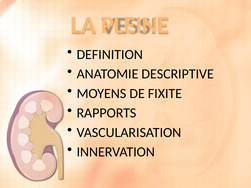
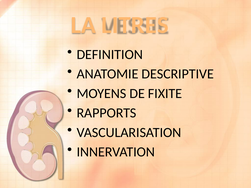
PLEINE: PLEINE -> LITRES
